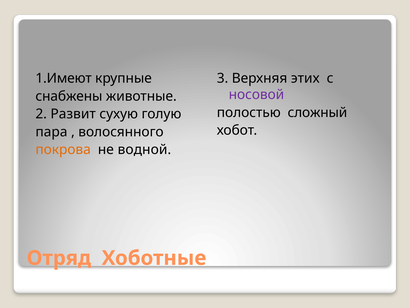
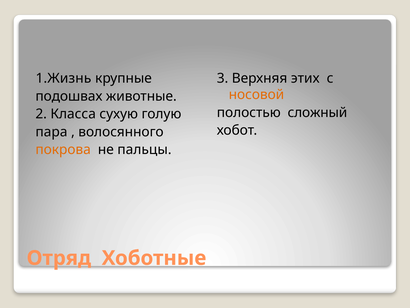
1.Имеют: 1.Имеют -> 1.Жизнь
носовой colour: purple -> orange
снабжены: снабжены -> подошвах
Развит: Развит -> Класса
водной: водной -> пальцы
